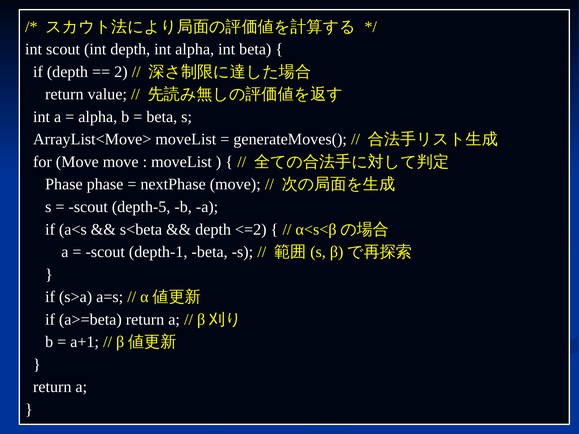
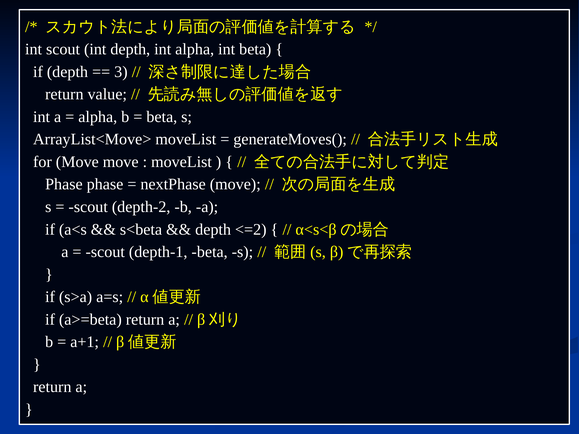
2: 2 -> 3
depth-5: depth-5 -> depth-2
